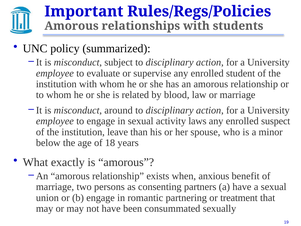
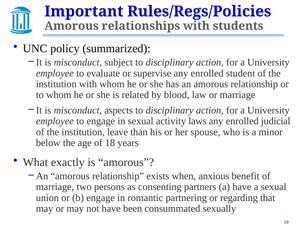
around: around -> aspects
suspect: suspect -> judicial
treatment: treatment -> regarding
